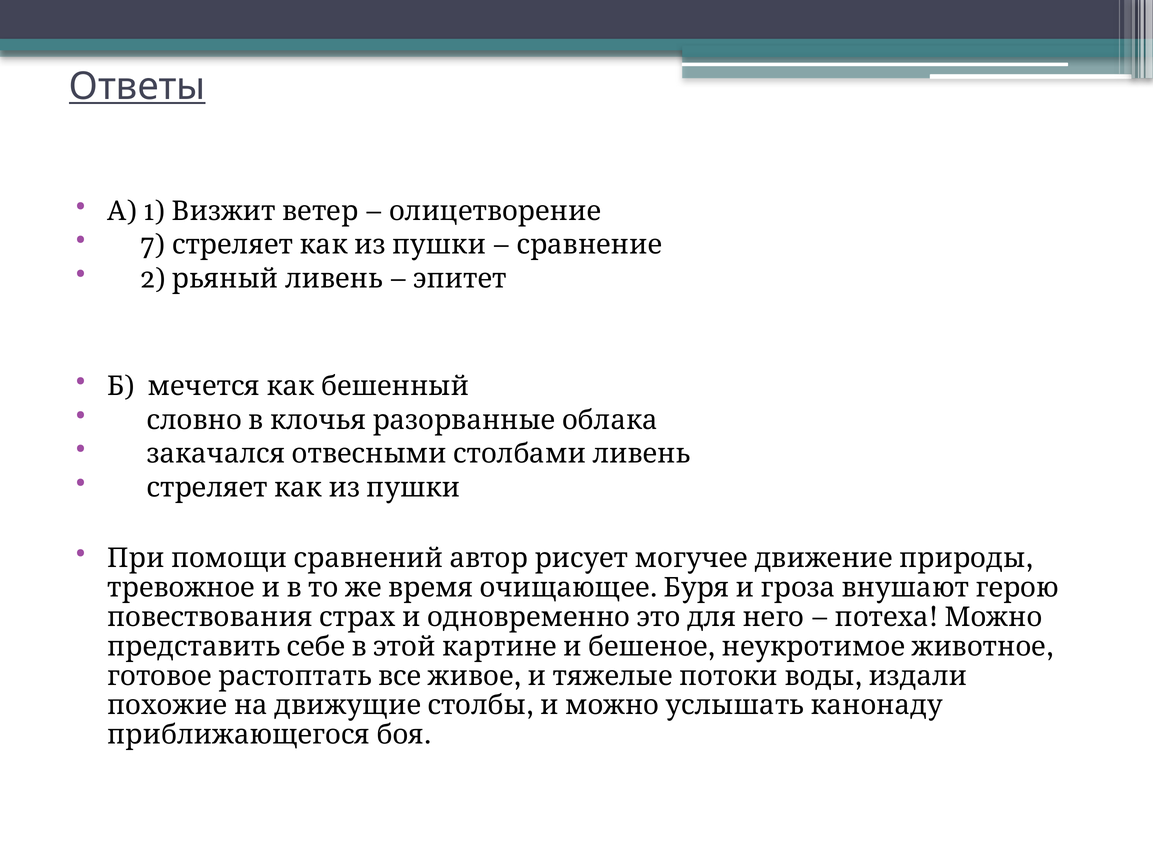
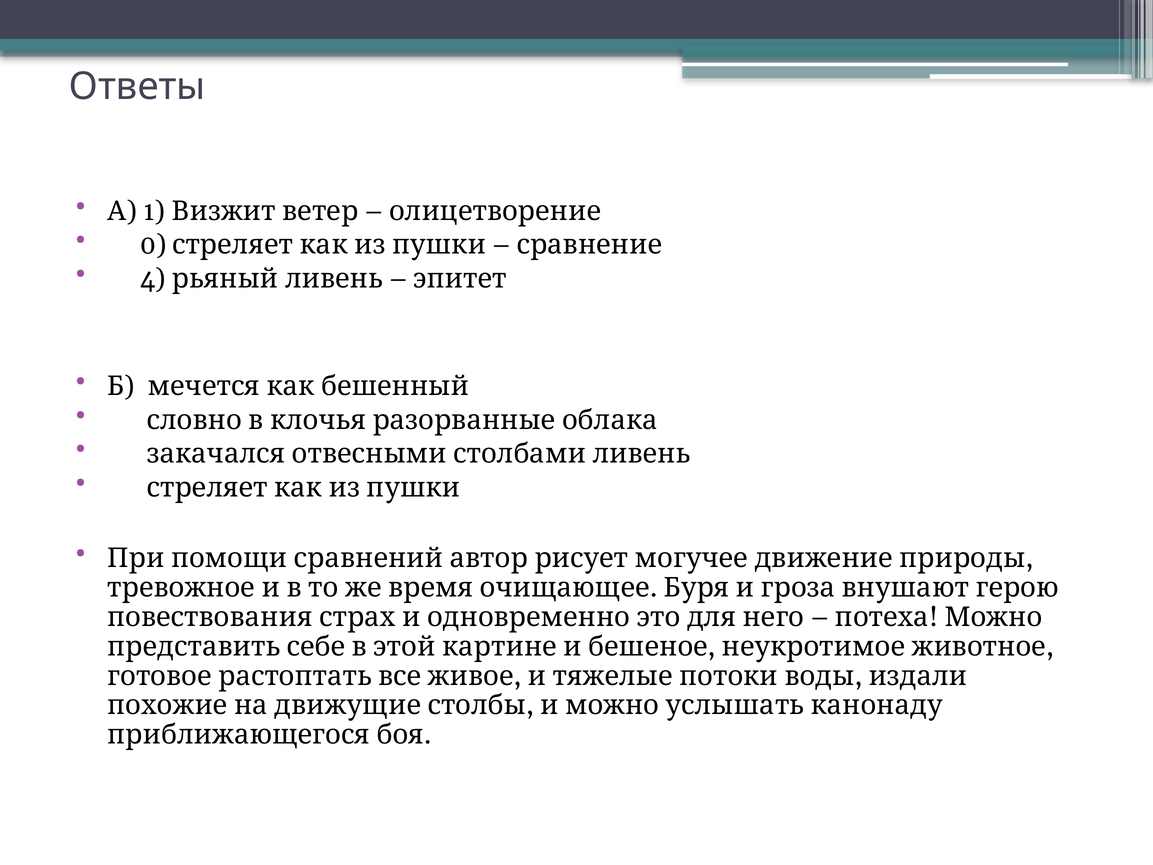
Ответы underline: present -> none
7: 7 -> 0
2: 2 -> 4
